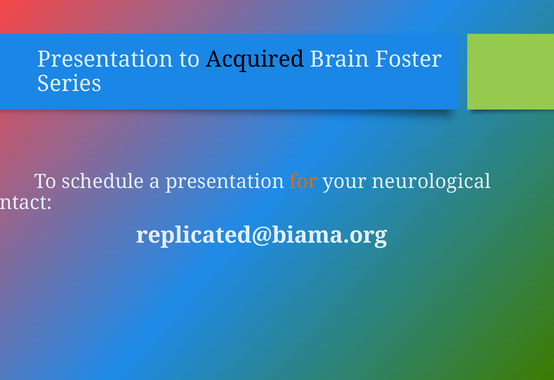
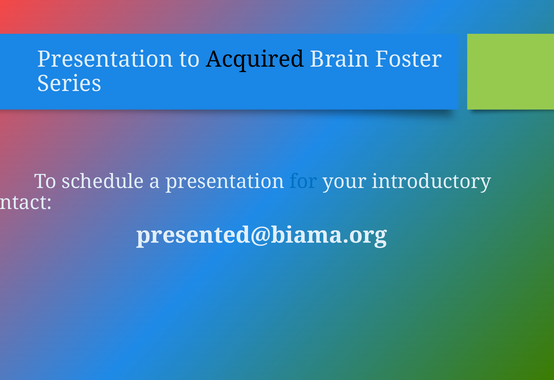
for colour: orange -> blue
neurological: neurological -> introductory
replicated@biama.org: replicated@biama.org -> presented@biama.org
